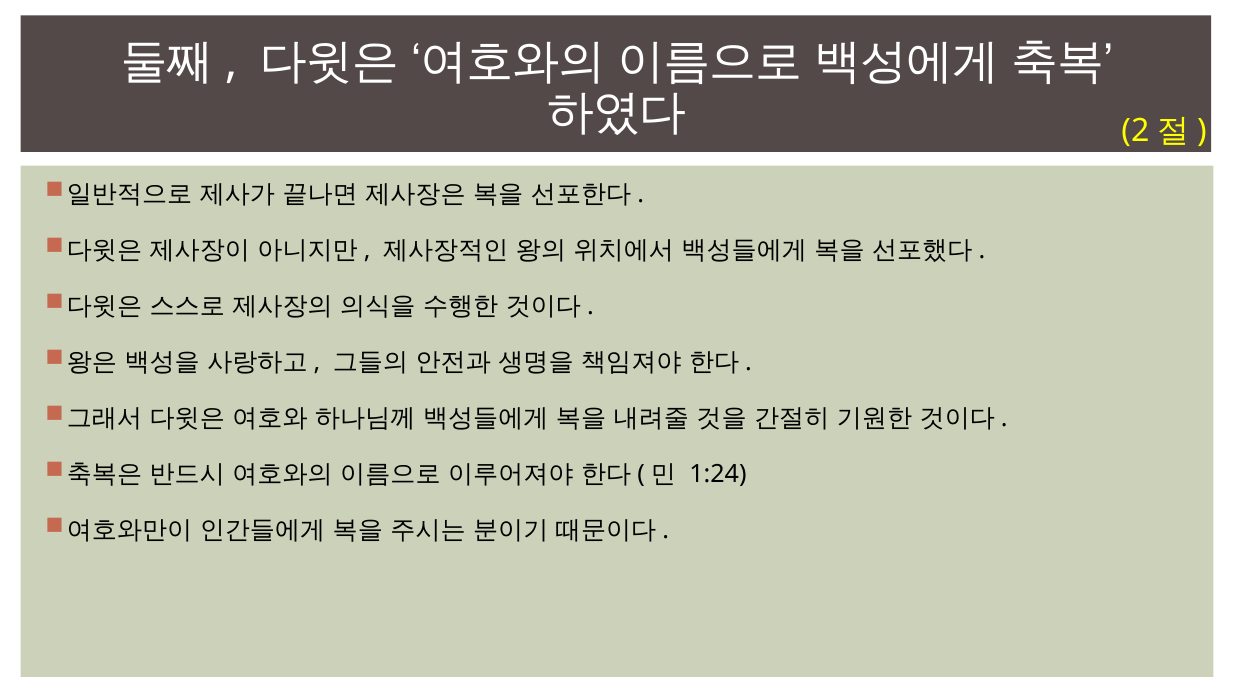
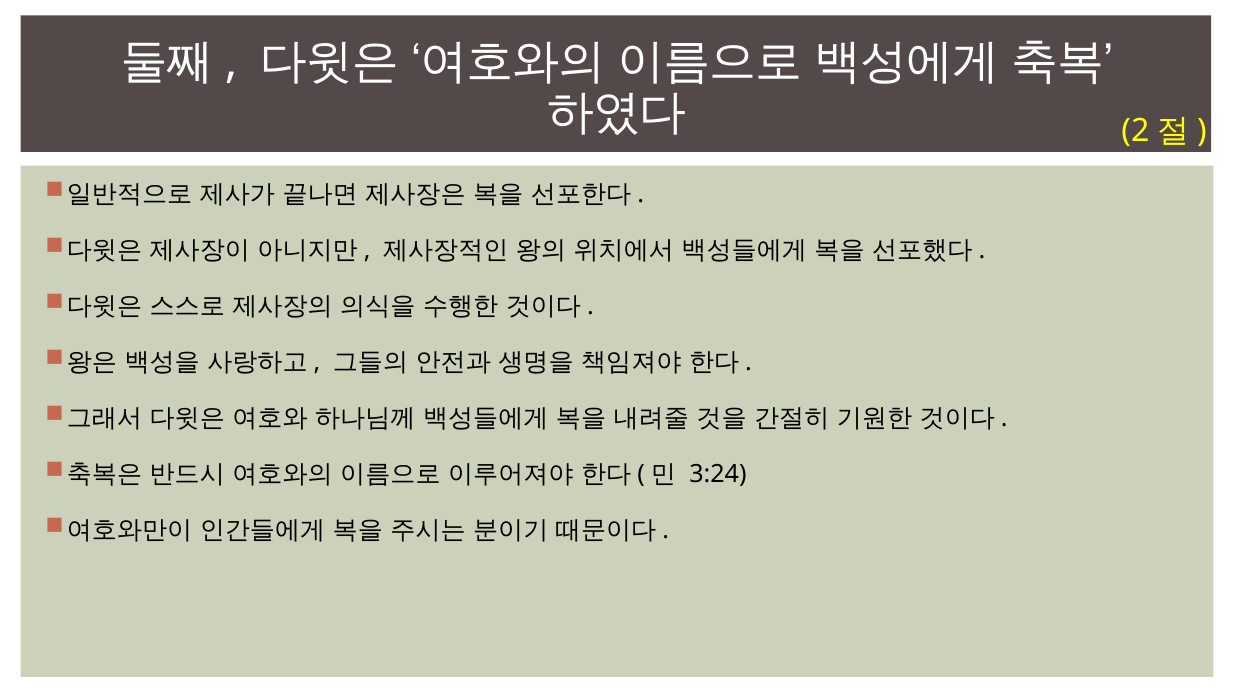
1:24: 1:24 -> 3:24
